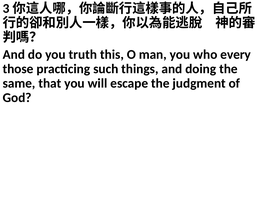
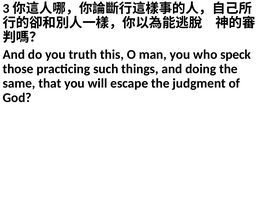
every: every -> speck
